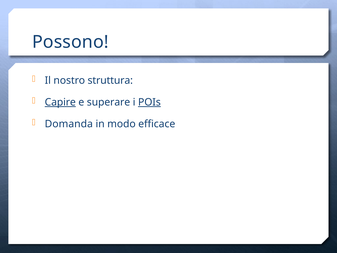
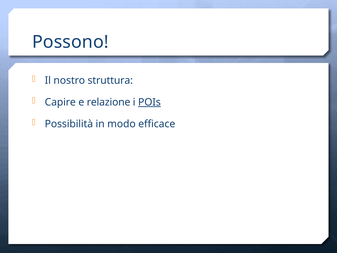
Capire underline: present -> none
superare: superare -> relazione
Domanda: Domanda -> Possibilità
